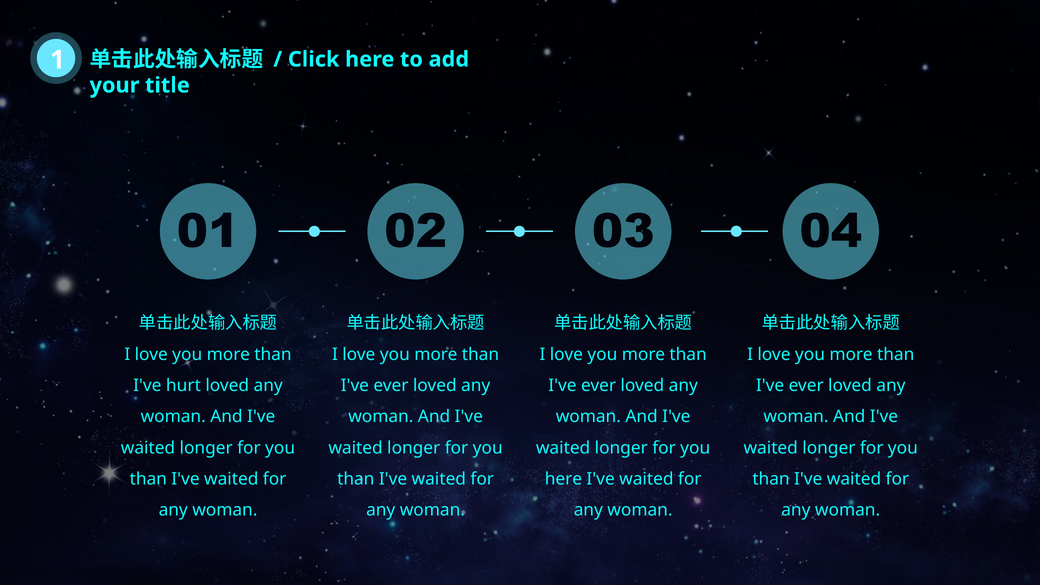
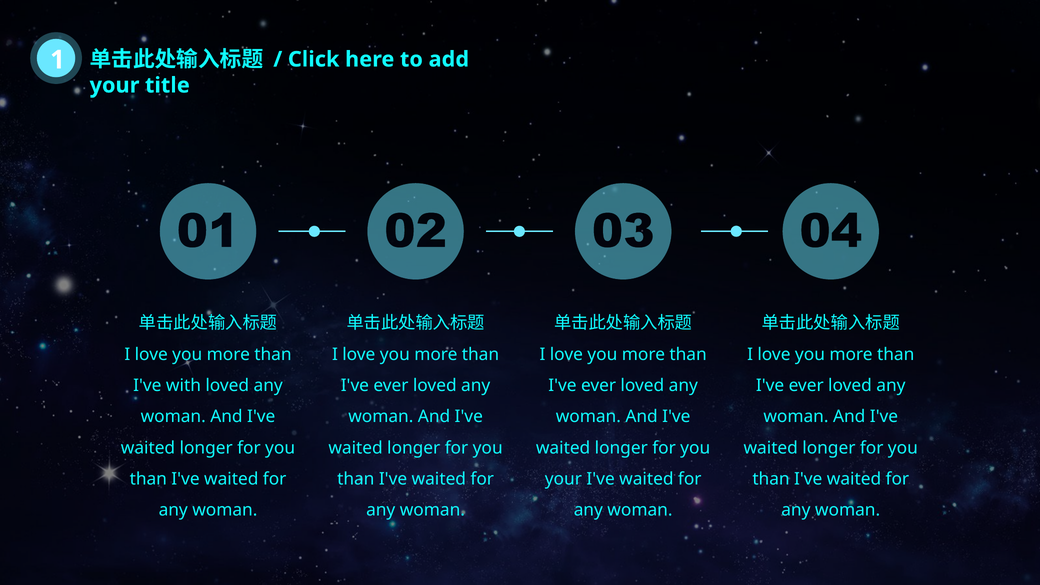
hurt: hurt -> with
here at (563, 479): here -> your
